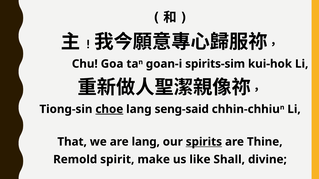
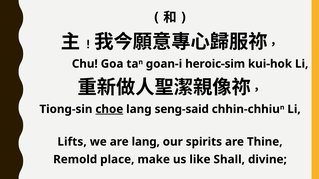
spirits-sim: spirits-sim -> heroic-sim
That: That -> Lifts
spirits underline: present -> none
spirit: spirit -> place
